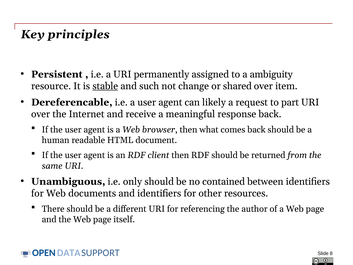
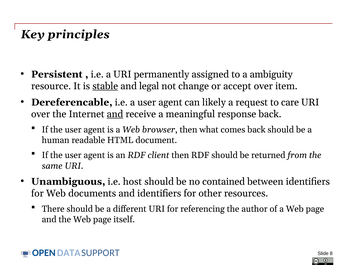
such: such -> legal
shared: shared -> accept
part: part -> care
and at (115, 114) underline: none -> present
only: only -> host
